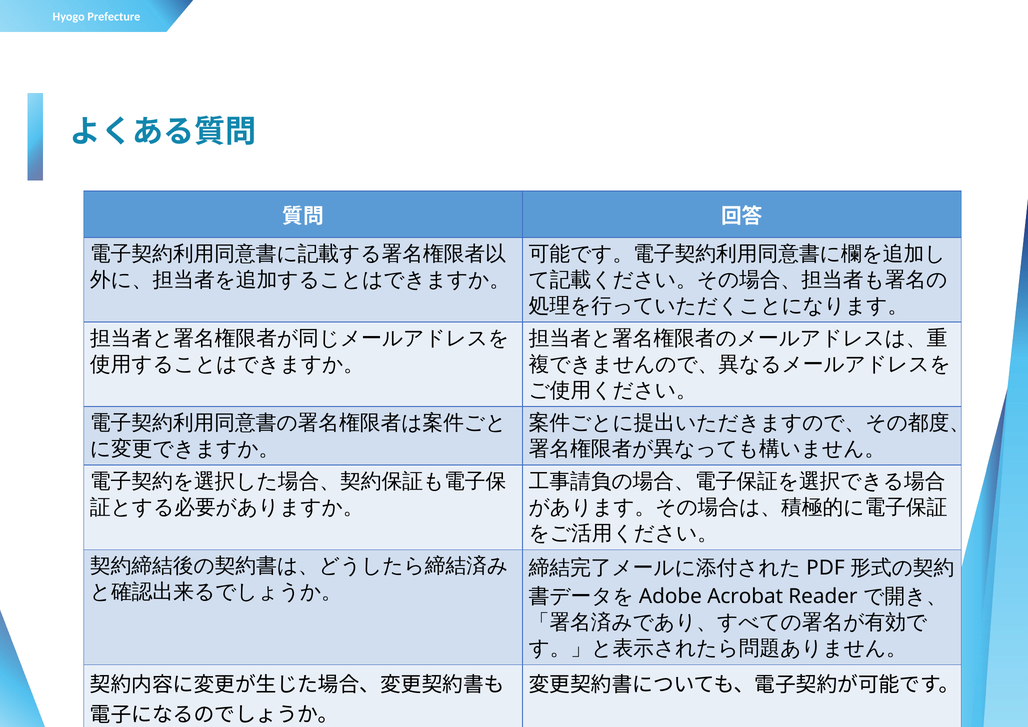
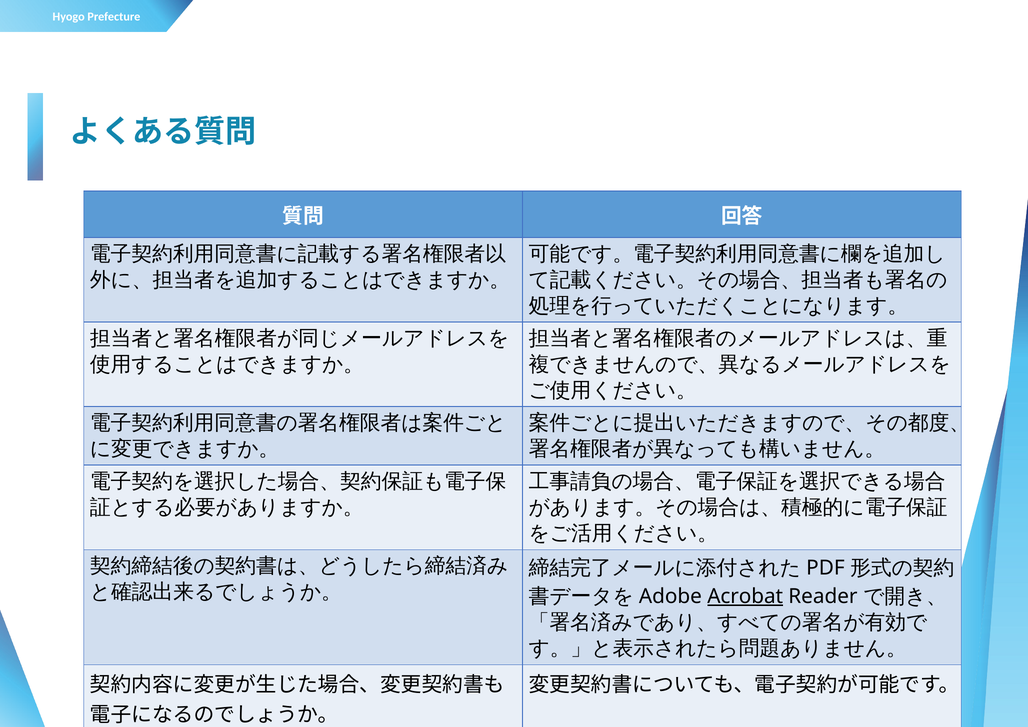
Acrobat underline: none -> present
